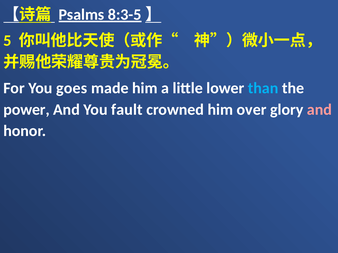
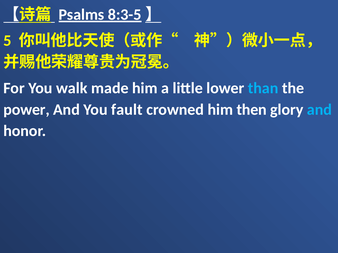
goes: goes -> walk
over: over -> then
and at (319, 110) colour: pink -> light blue
